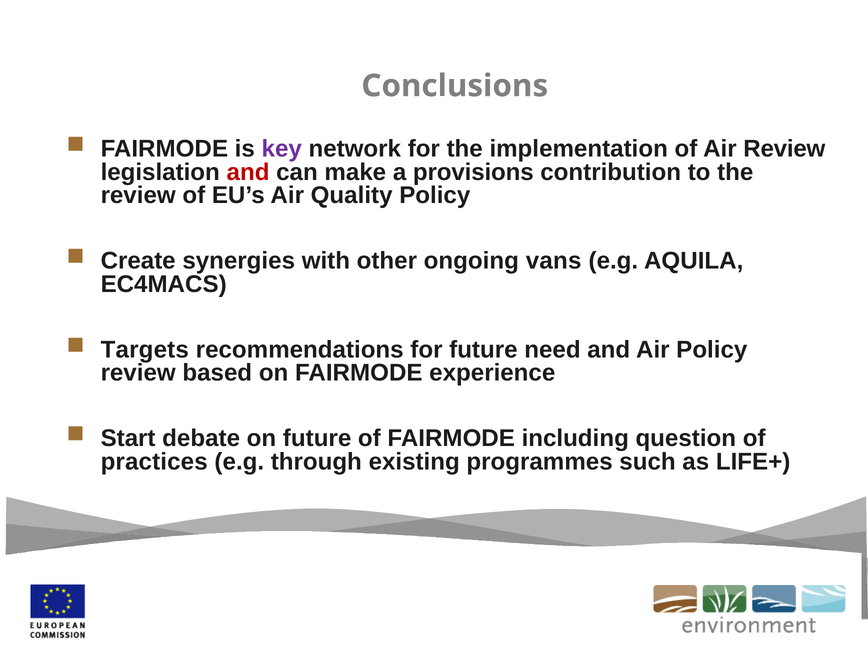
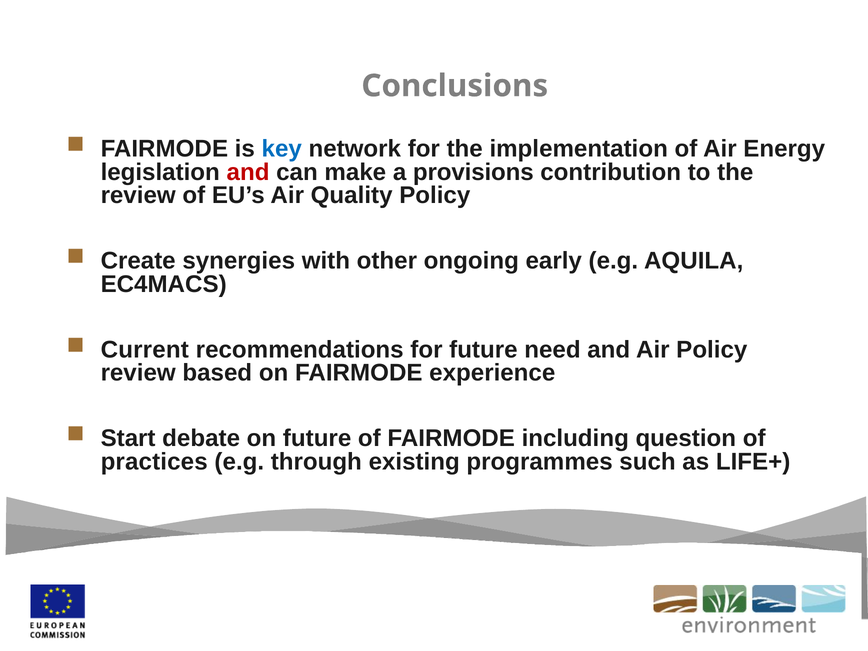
key colour: purple -> blue
Air Review: Review -> Energy
vans: vans -> early
Targets: Targets -> Current
